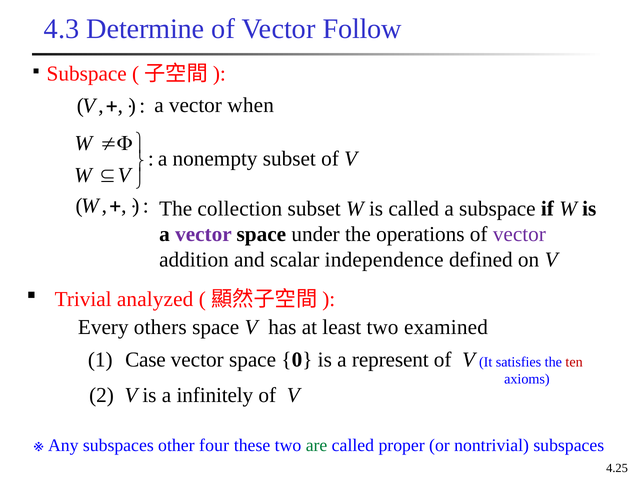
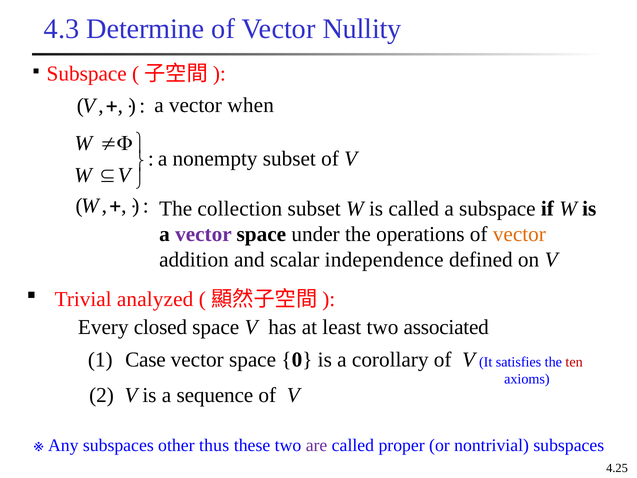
Follow: Follow -> Nullity
vector at (519, 234) colour: purple -> orange
others: others -> closed
examined: examined -> associated
represent: represent -> corollary
infinitely: infinitely -> sequence
four: four -> thus
are colour: green -> purple
